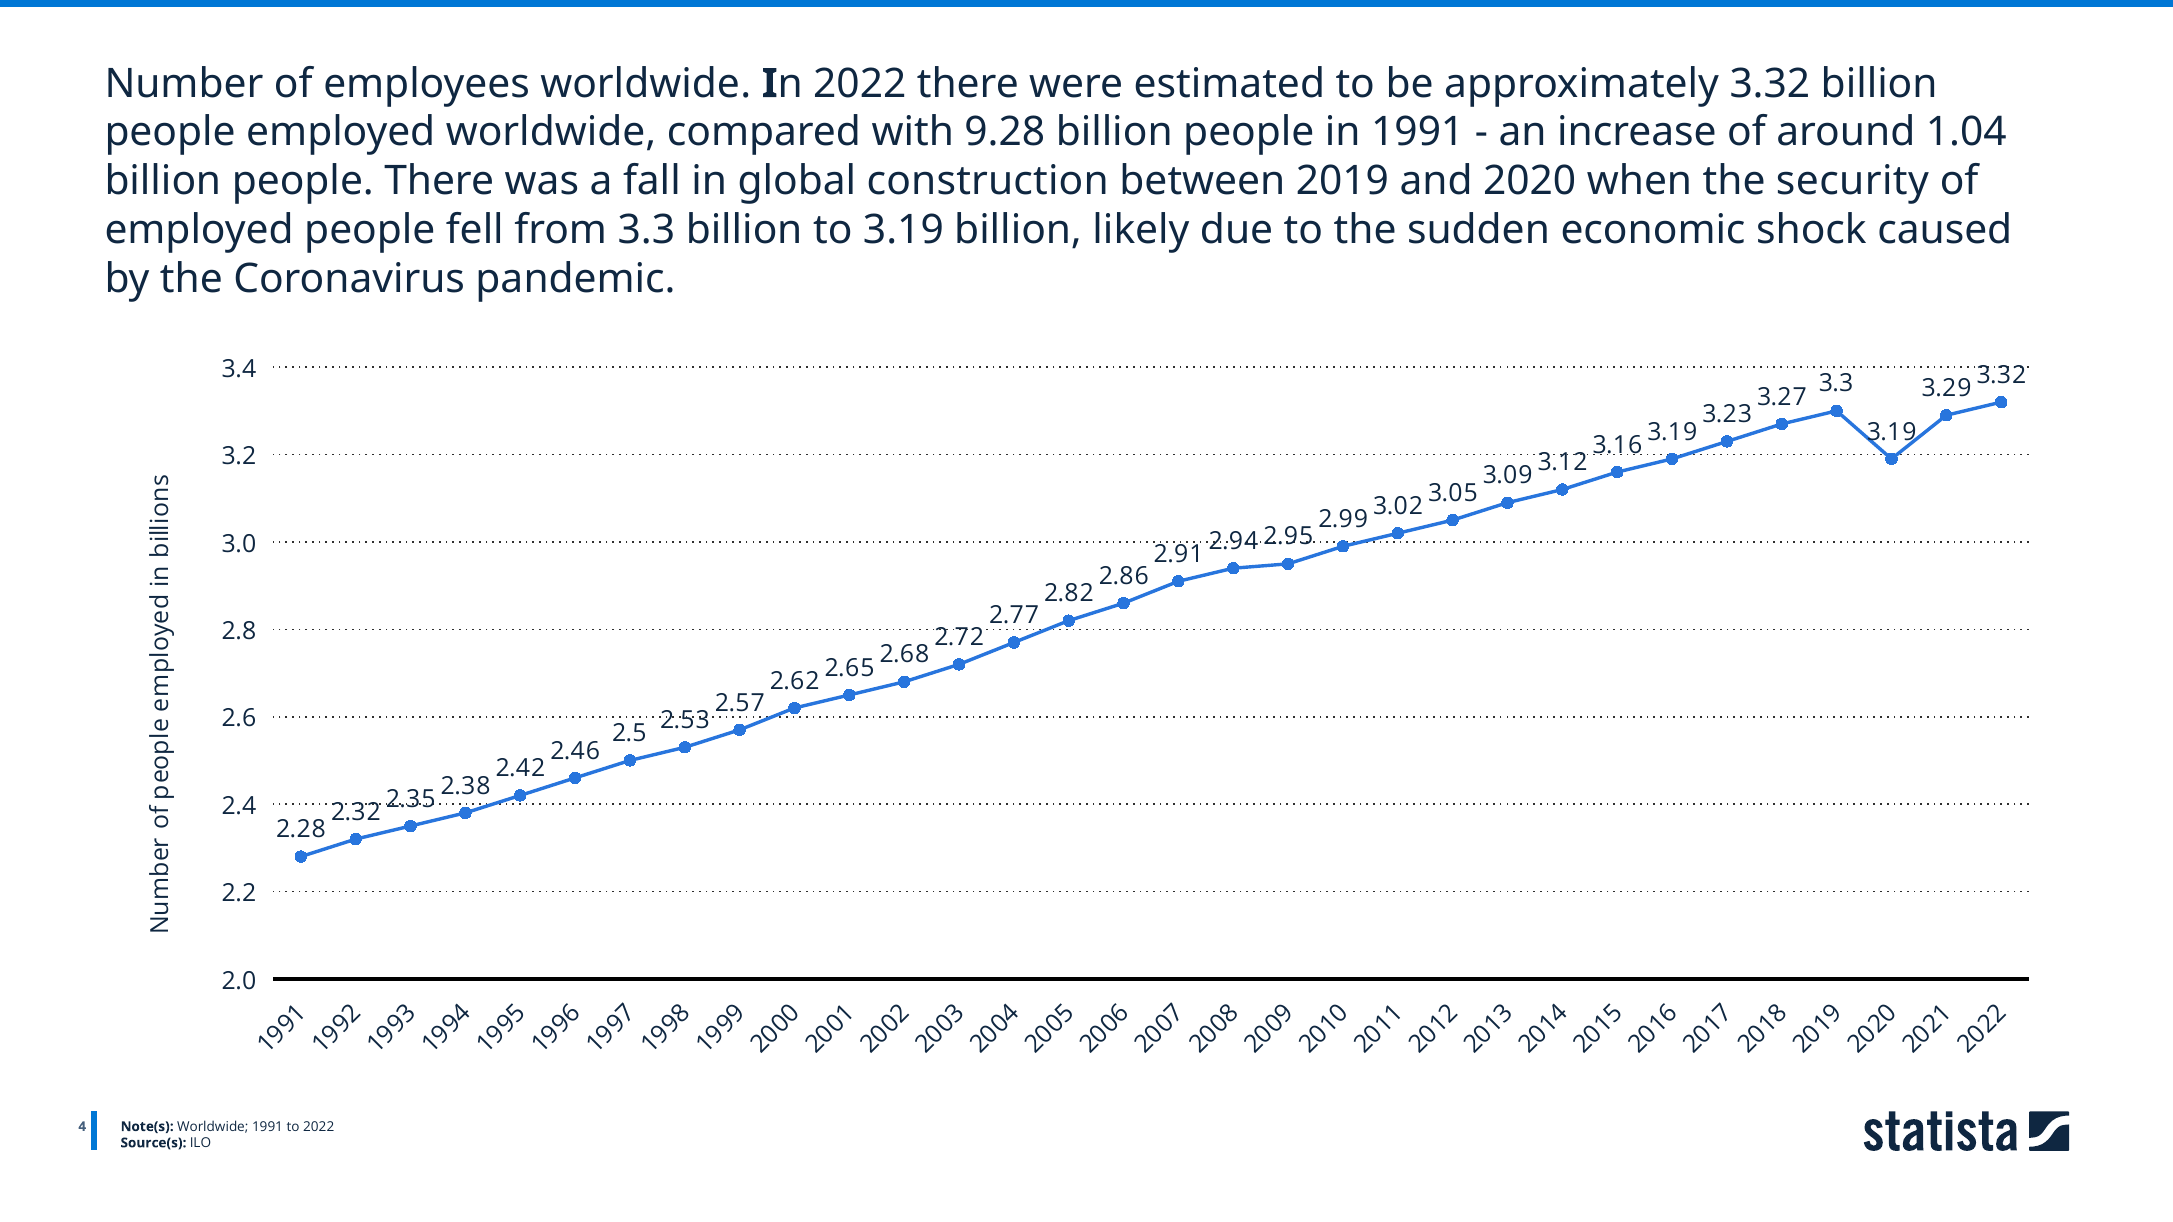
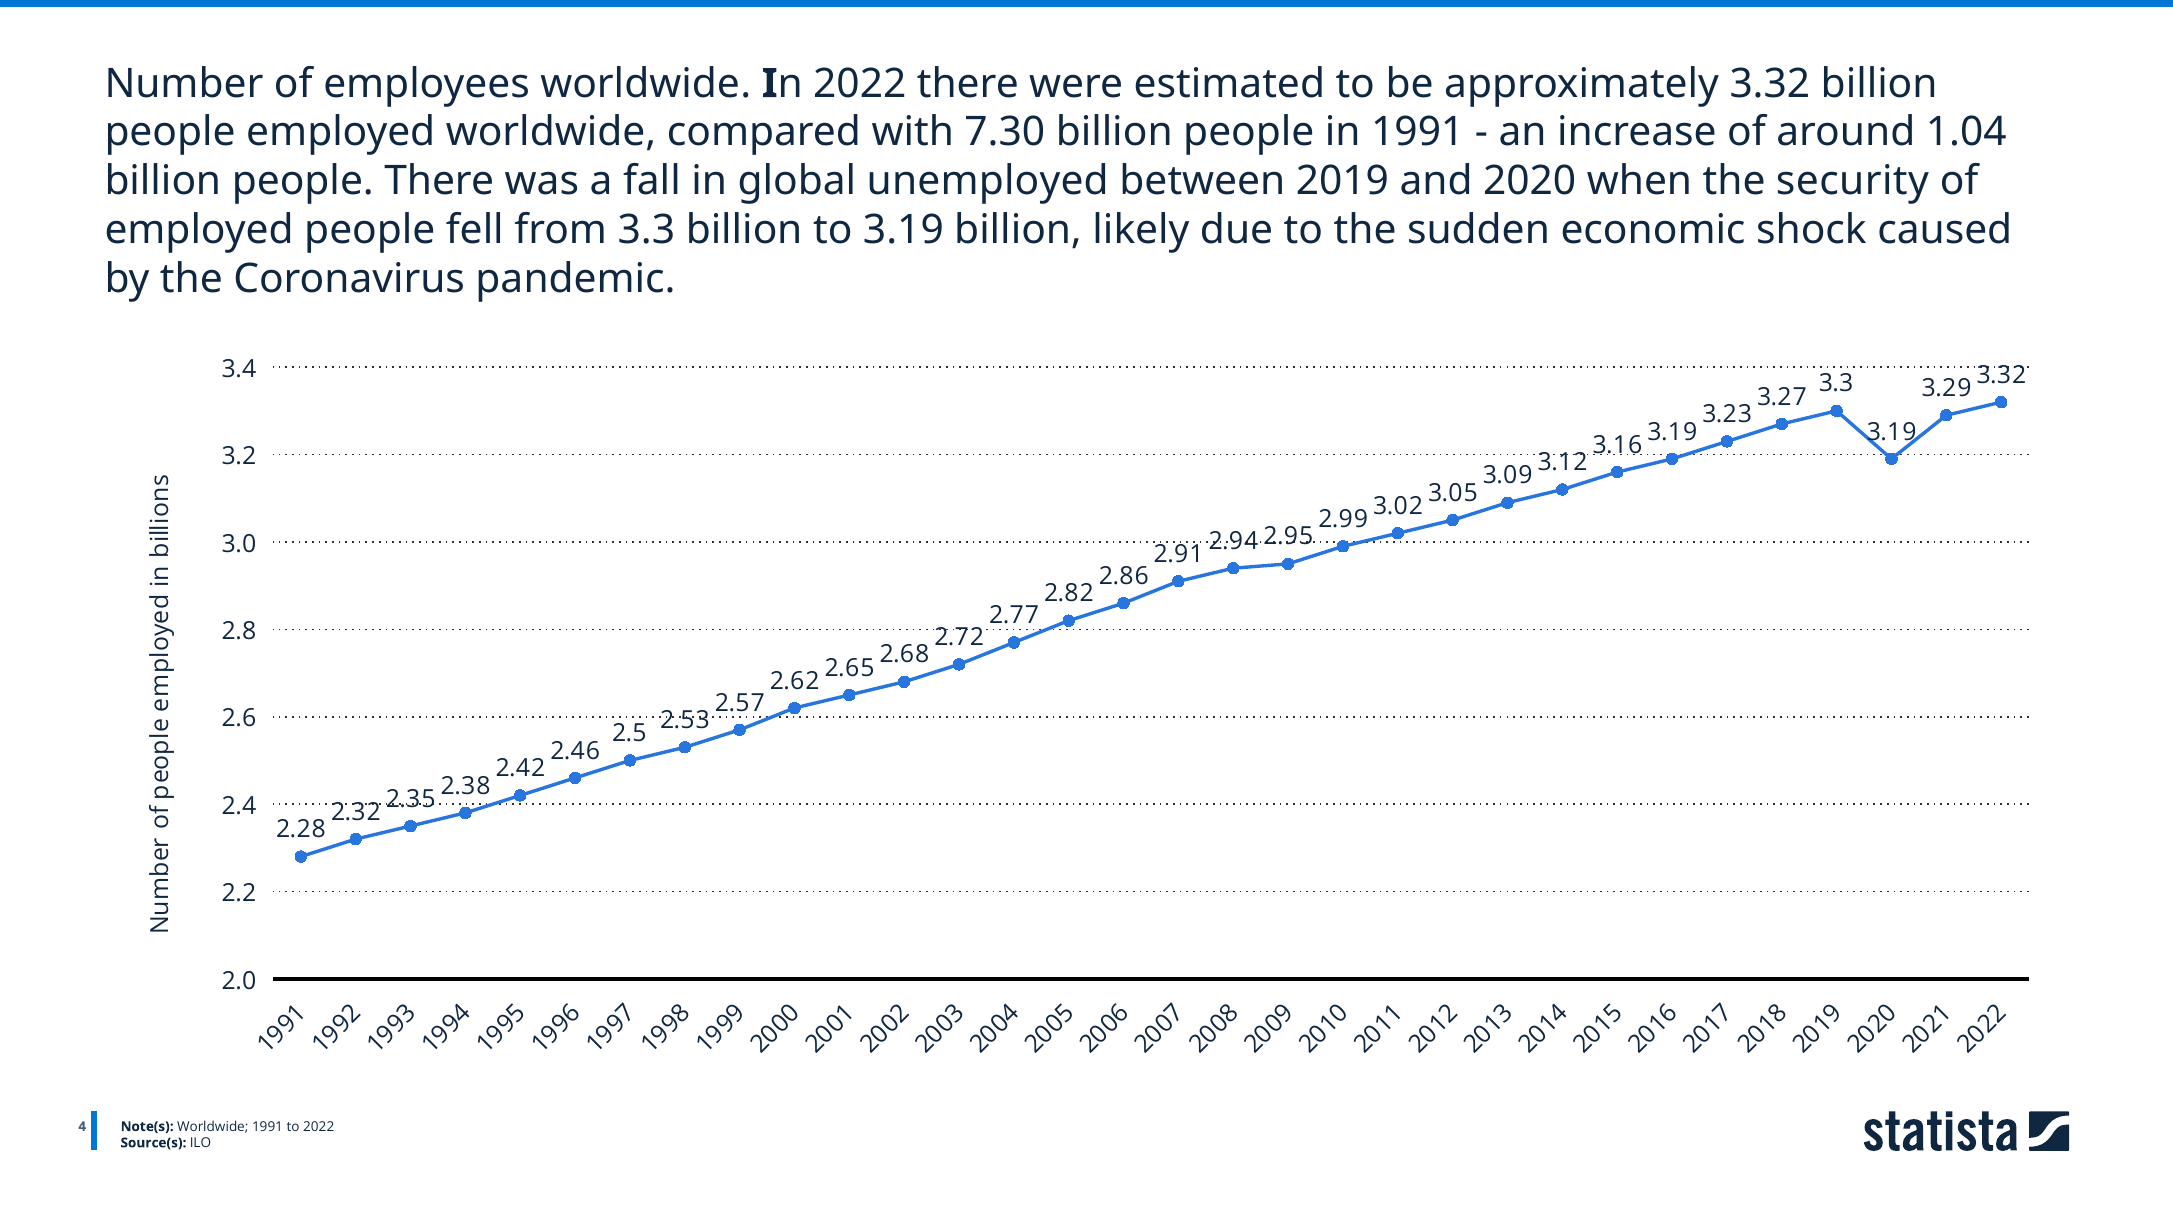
9.28: 9.28 -> 7.30
construction: construction -> unemployed
